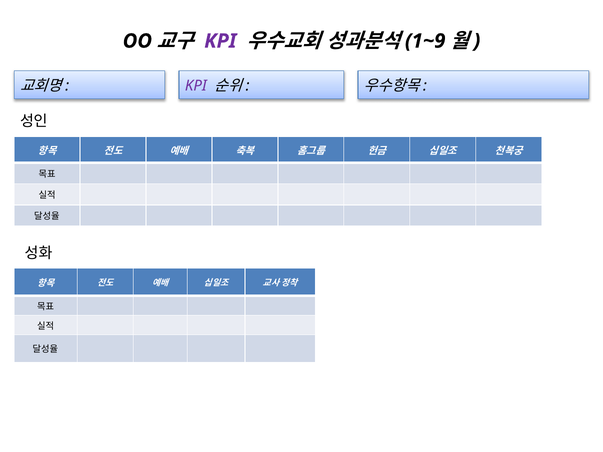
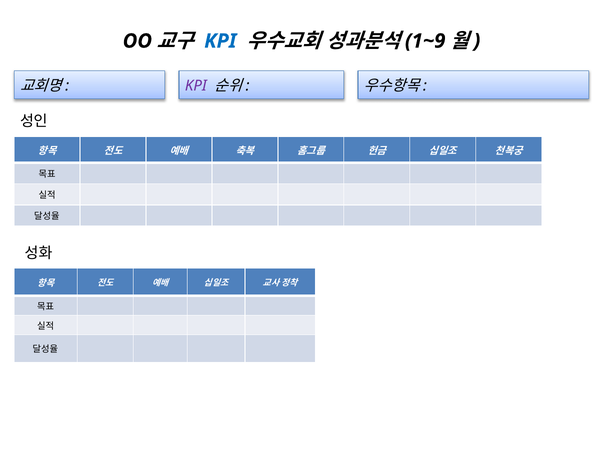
KPI at (220, 41) colour: purple -> blue
